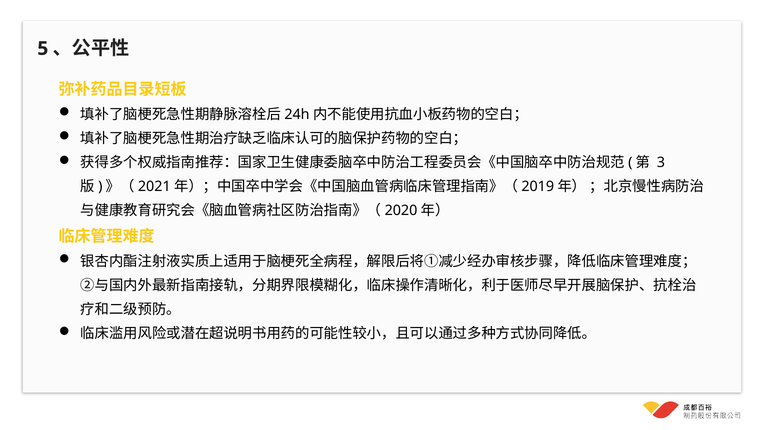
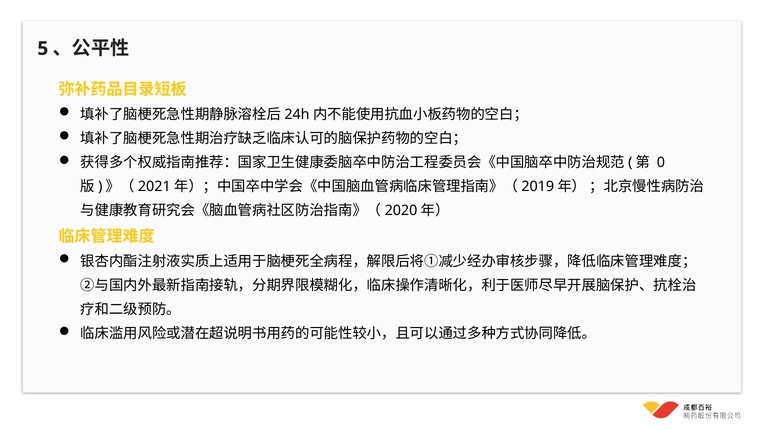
3: 3 -> 0
